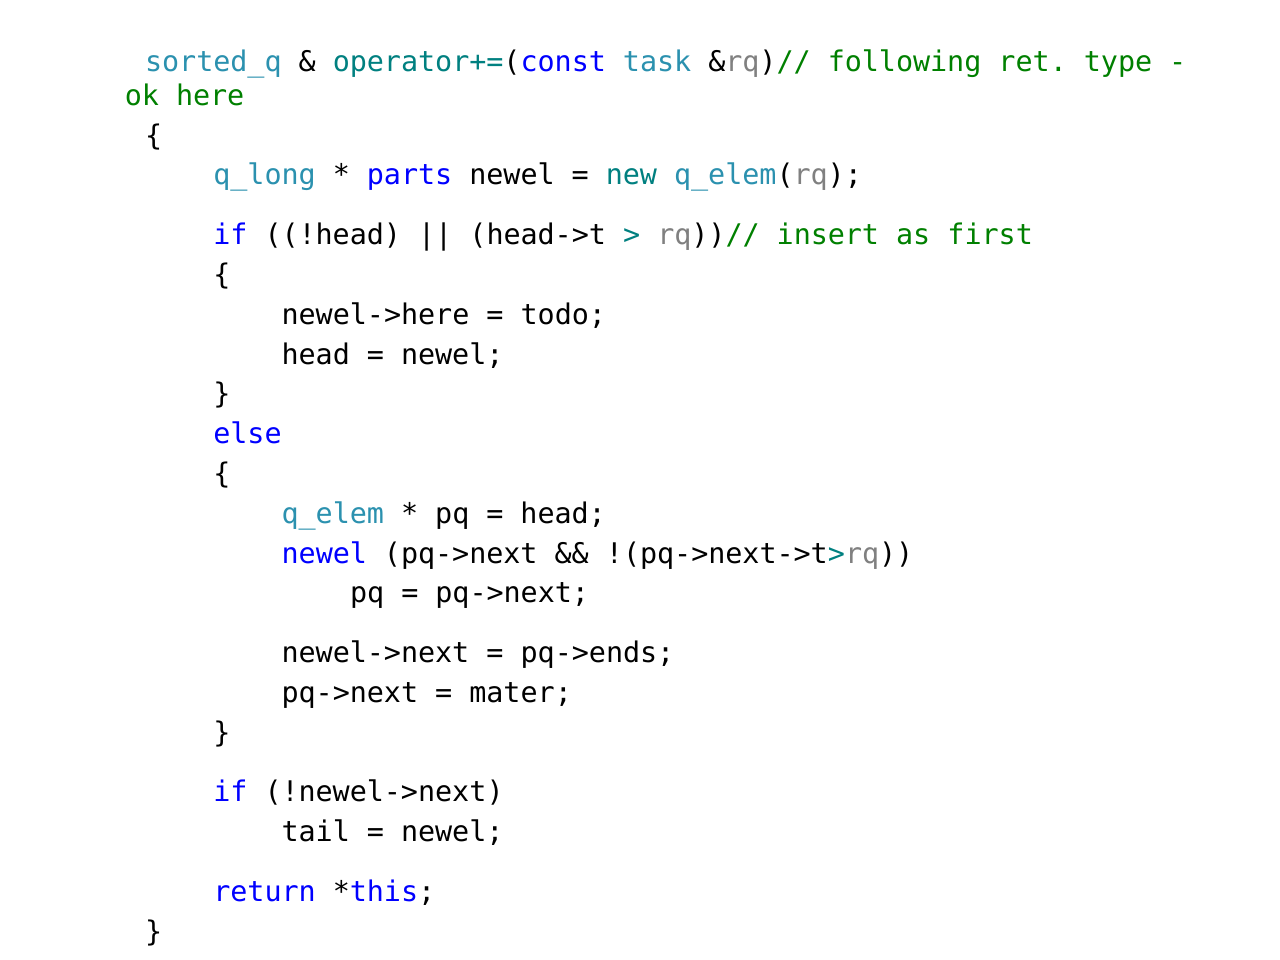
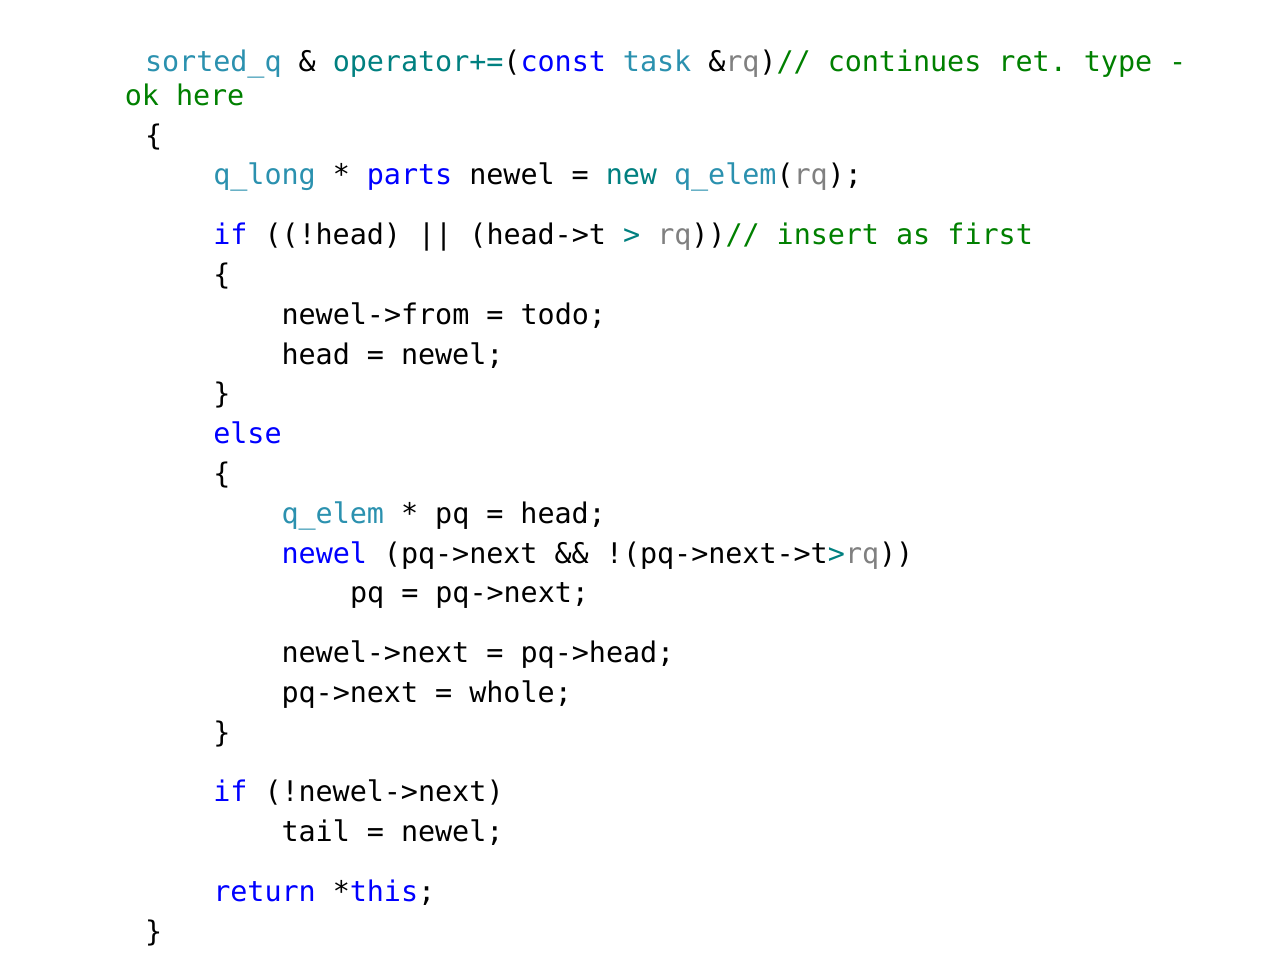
following: following -> continues
newel->here: newel->here -> newel->from
pq->ends: pq->ends -> pq->head
mater: mater -> whole
